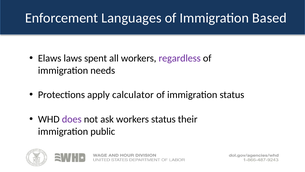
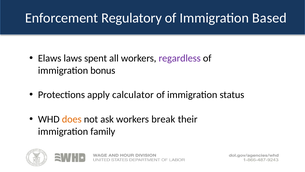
Languages: Languages -> Regulatory
needs: needs -> bonus
does colour: purple -> orange
workers status: status -> break
public: public -> family
